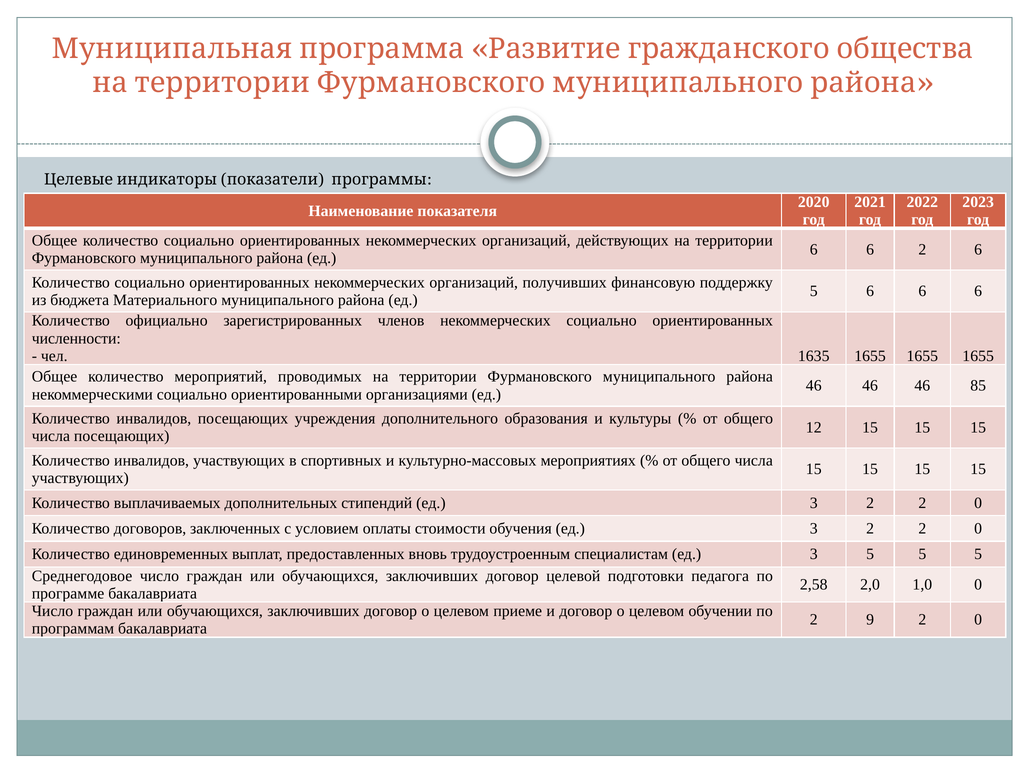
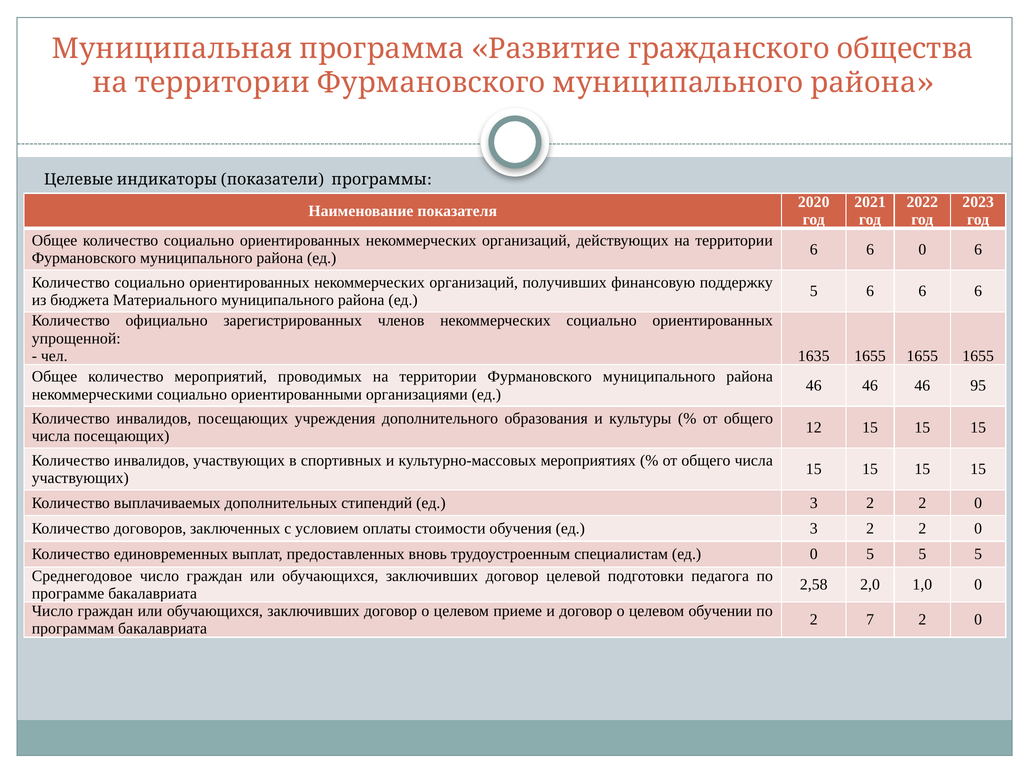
6 2: 2 -> 0
численности: численности -> упрощенной
85: 85 -> 95
специалистам ед 3: 3 -> 0
9: 9 -> 7
